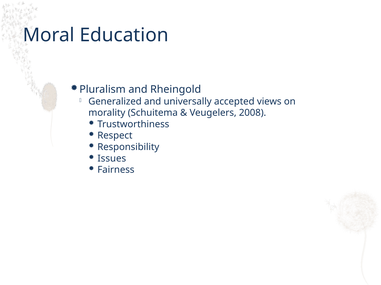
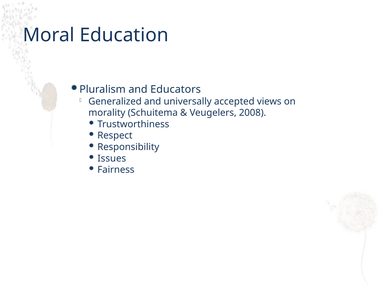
Rheingold: Rheingold -> Educators
